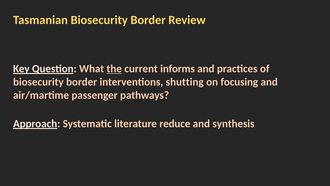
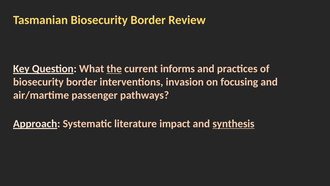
shutting: shutting -> invasion
reduce: reduce -> impact
synthesis underline: none -> present
